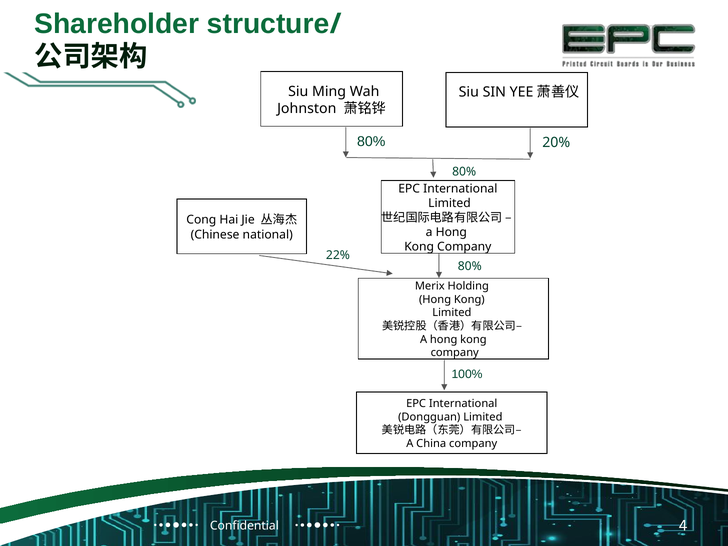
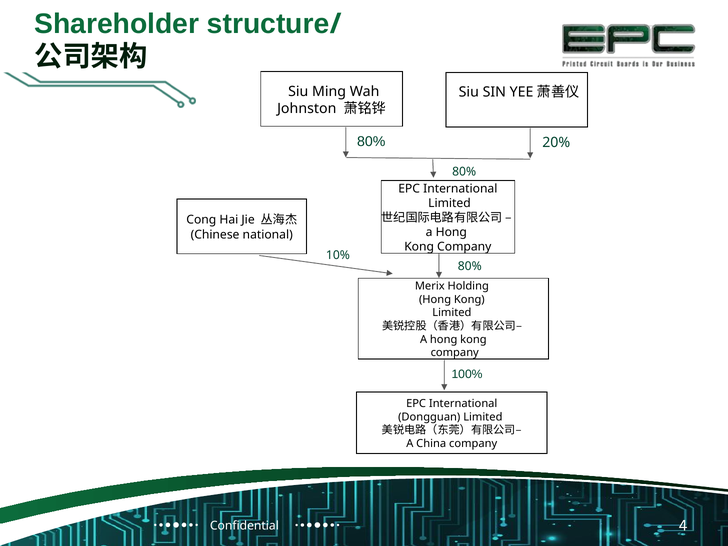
22%: 22% -> 10%
